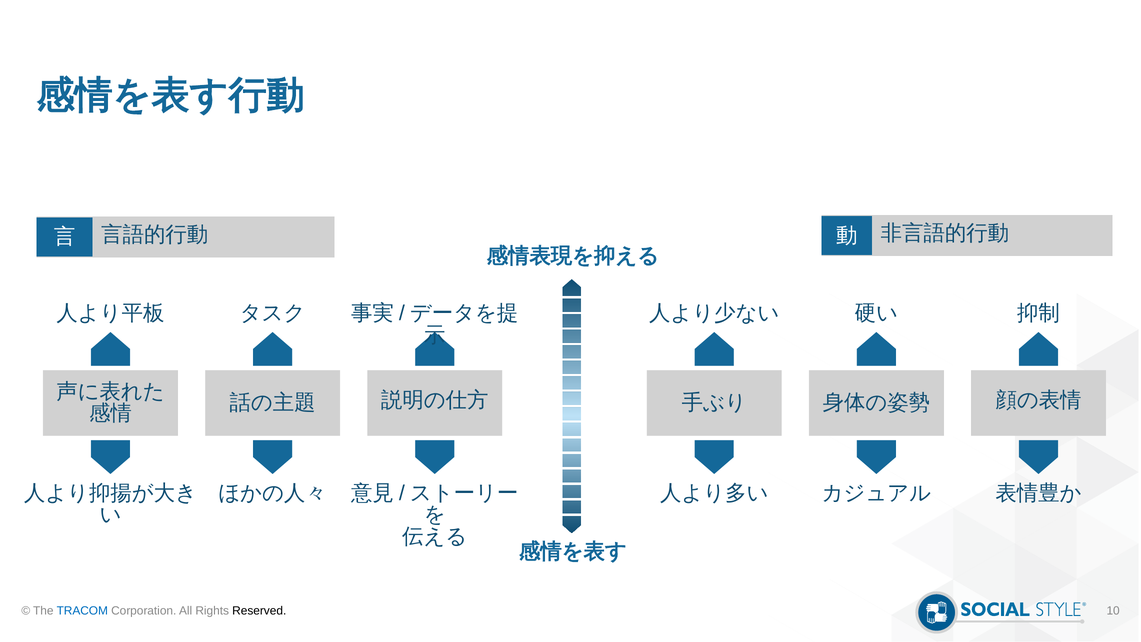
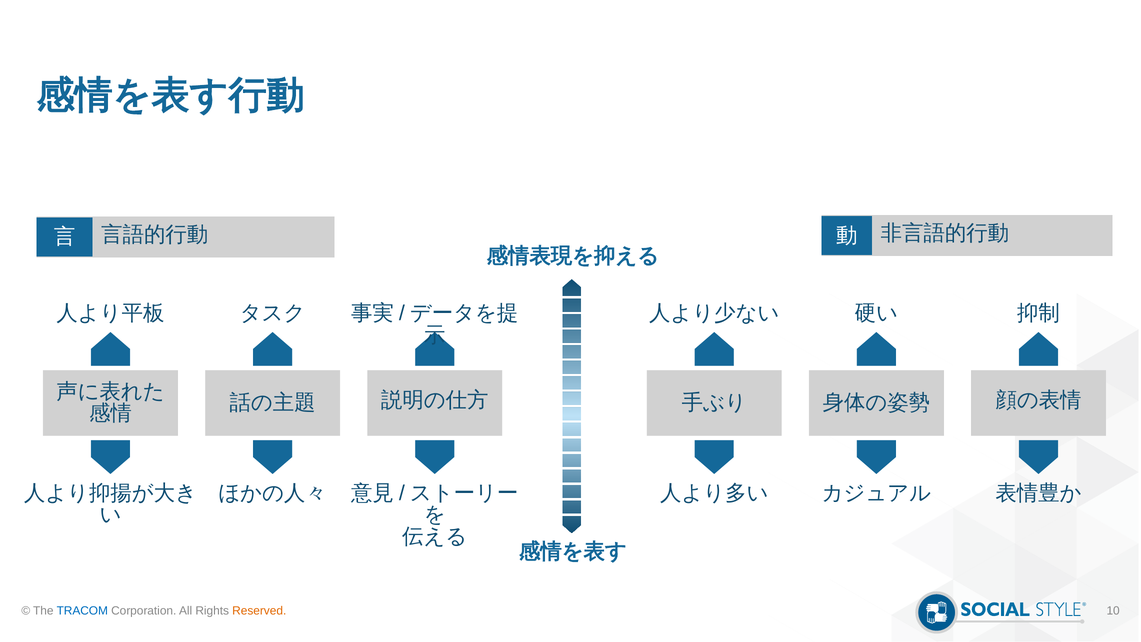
Reserved colour: black -> orange
